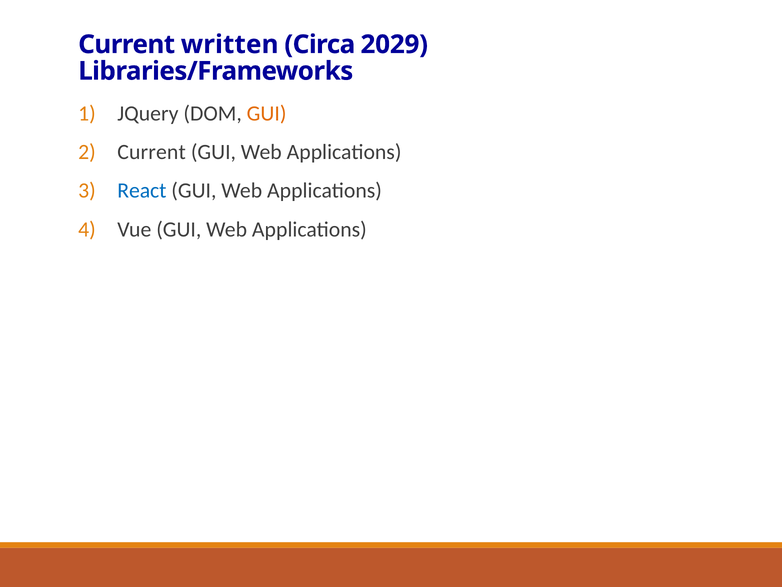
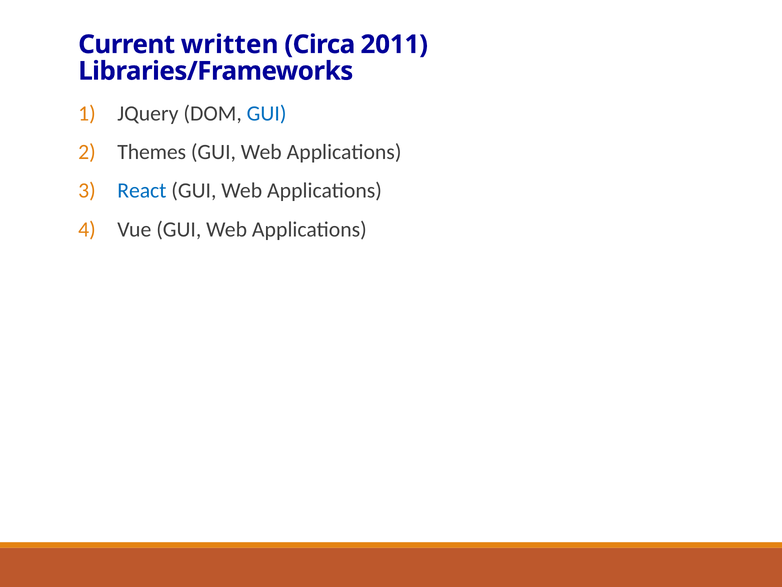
2029: 2029 -> 2011
GUI at (267, 113) colour: orange -> blue
Current at (152, 152): Current -> Themes
